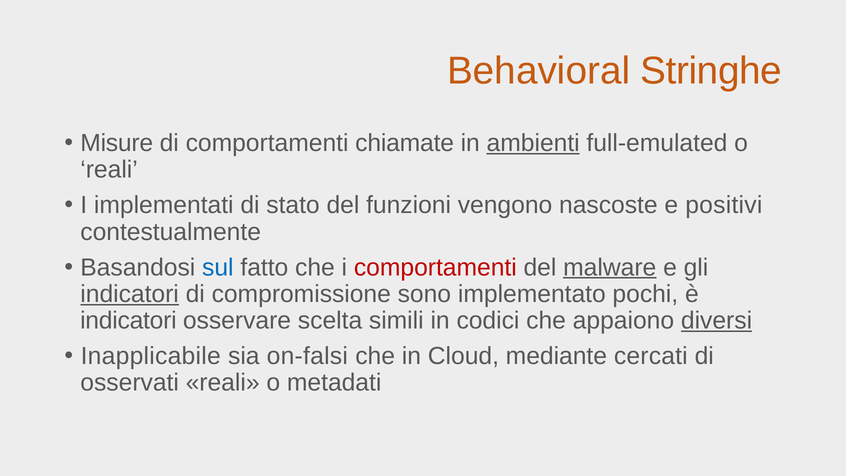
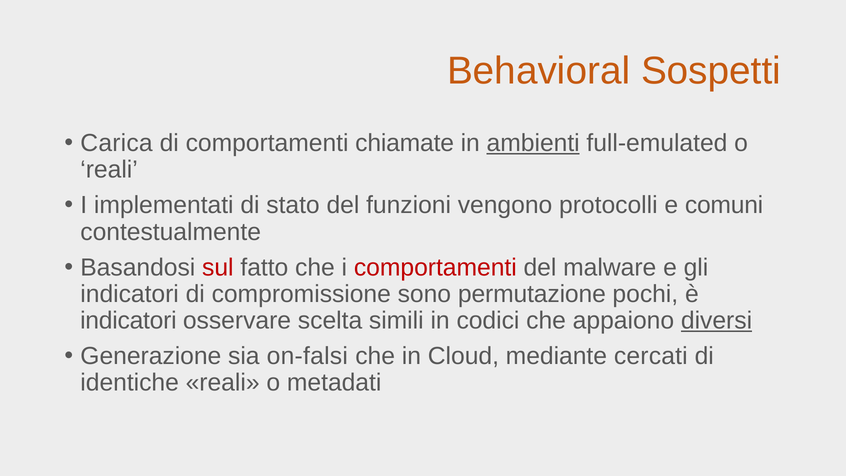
Stringhe: Stringhe -> Sospetti
Misure: Misure -> Carica
nascoste: nascoste -> protocolli
positivi: positivi -> comuni
sul colour: blue -> red
malware underline: present -> none
indicatori at (130, 294) underline: present -> none
implementato: implementato -> permutazione
Inapplicabile: Inapplicabile -> Generazione
osservati: osservati -> identiche
